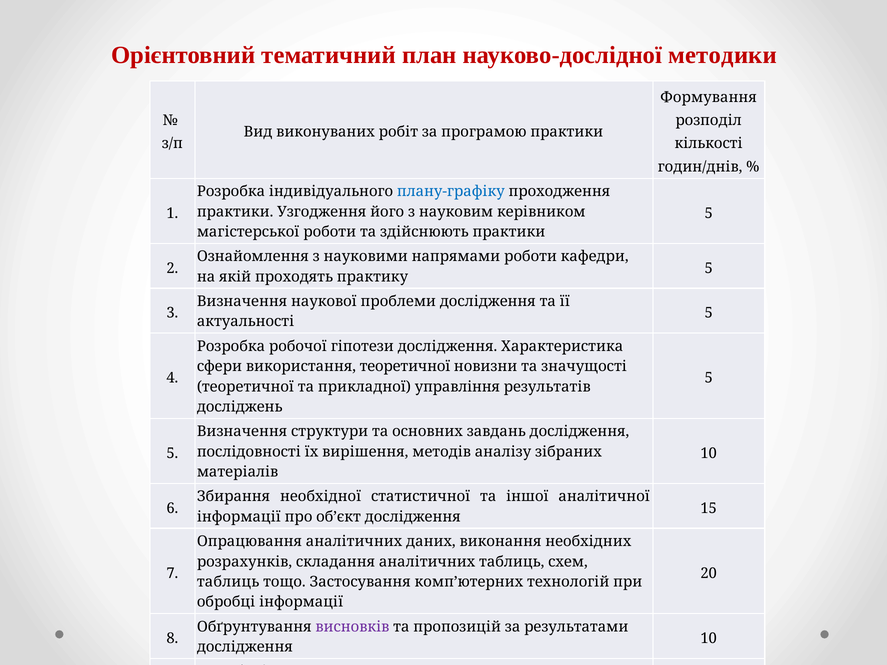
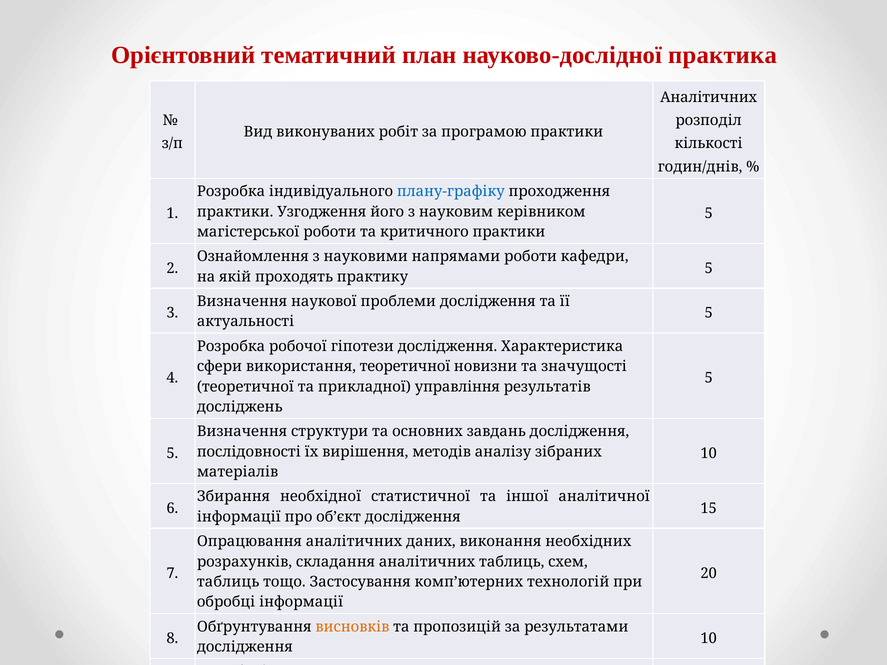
методики: методики -> практика
Формування at (709, 97): Формування -> Аналітичних
здійснюють: здійснюють -> критичного
висновків colour: purple -> orange
